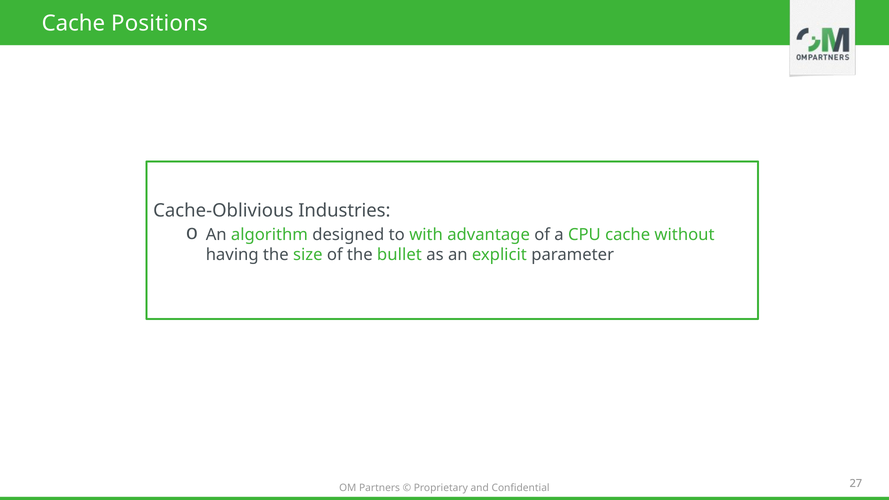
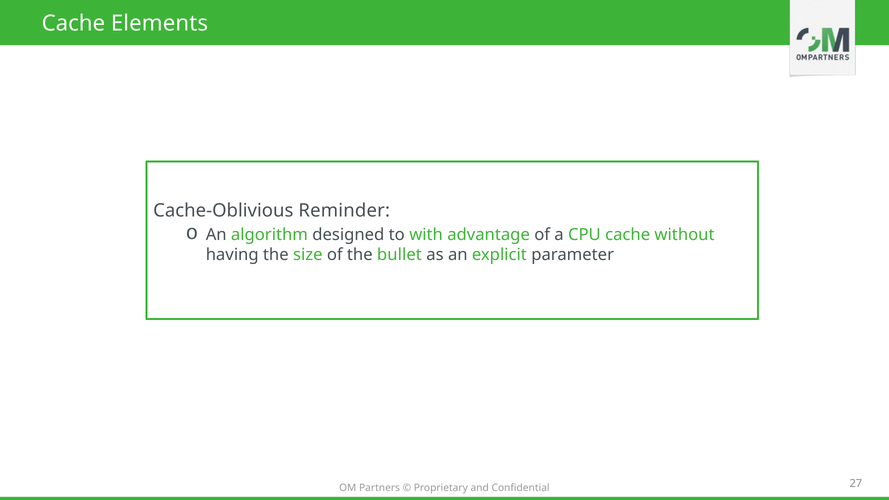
Positions: Positions -> Elements
Industries: Industries -> Reminder
